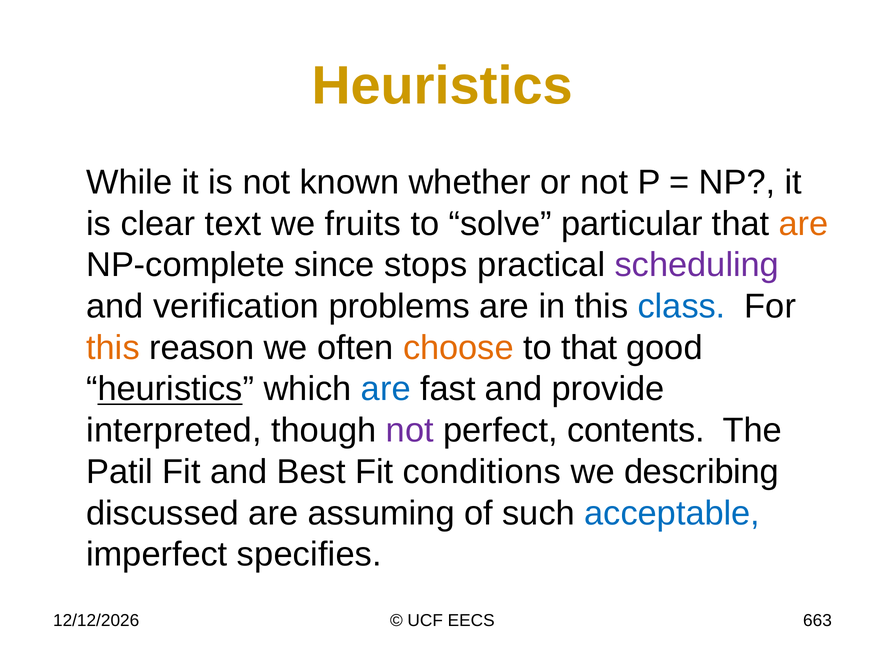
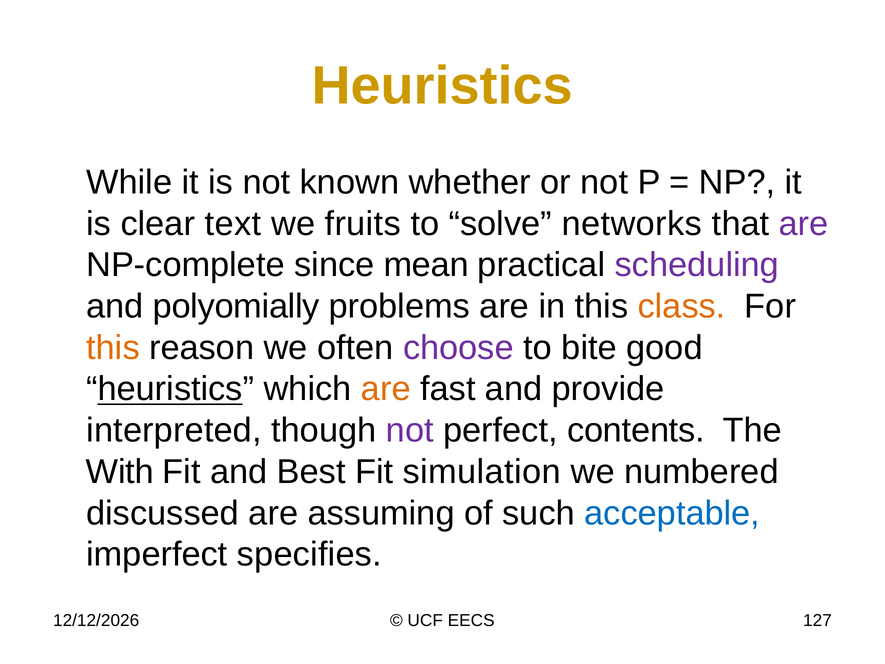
particular: particular -> networks
are at (804, 224) colour: orange -> purple
stops: stops -> mean
verification: verification -> polyomially
class colour: blue -> orange
choose colour: orange -> purple
to that: that -> bite
are at (386, 389) colour: blue -> orange
Patil: Patil -> With
conditions: conditions -> simulation
describing: describing -> numbered
663: 663 -> 127
